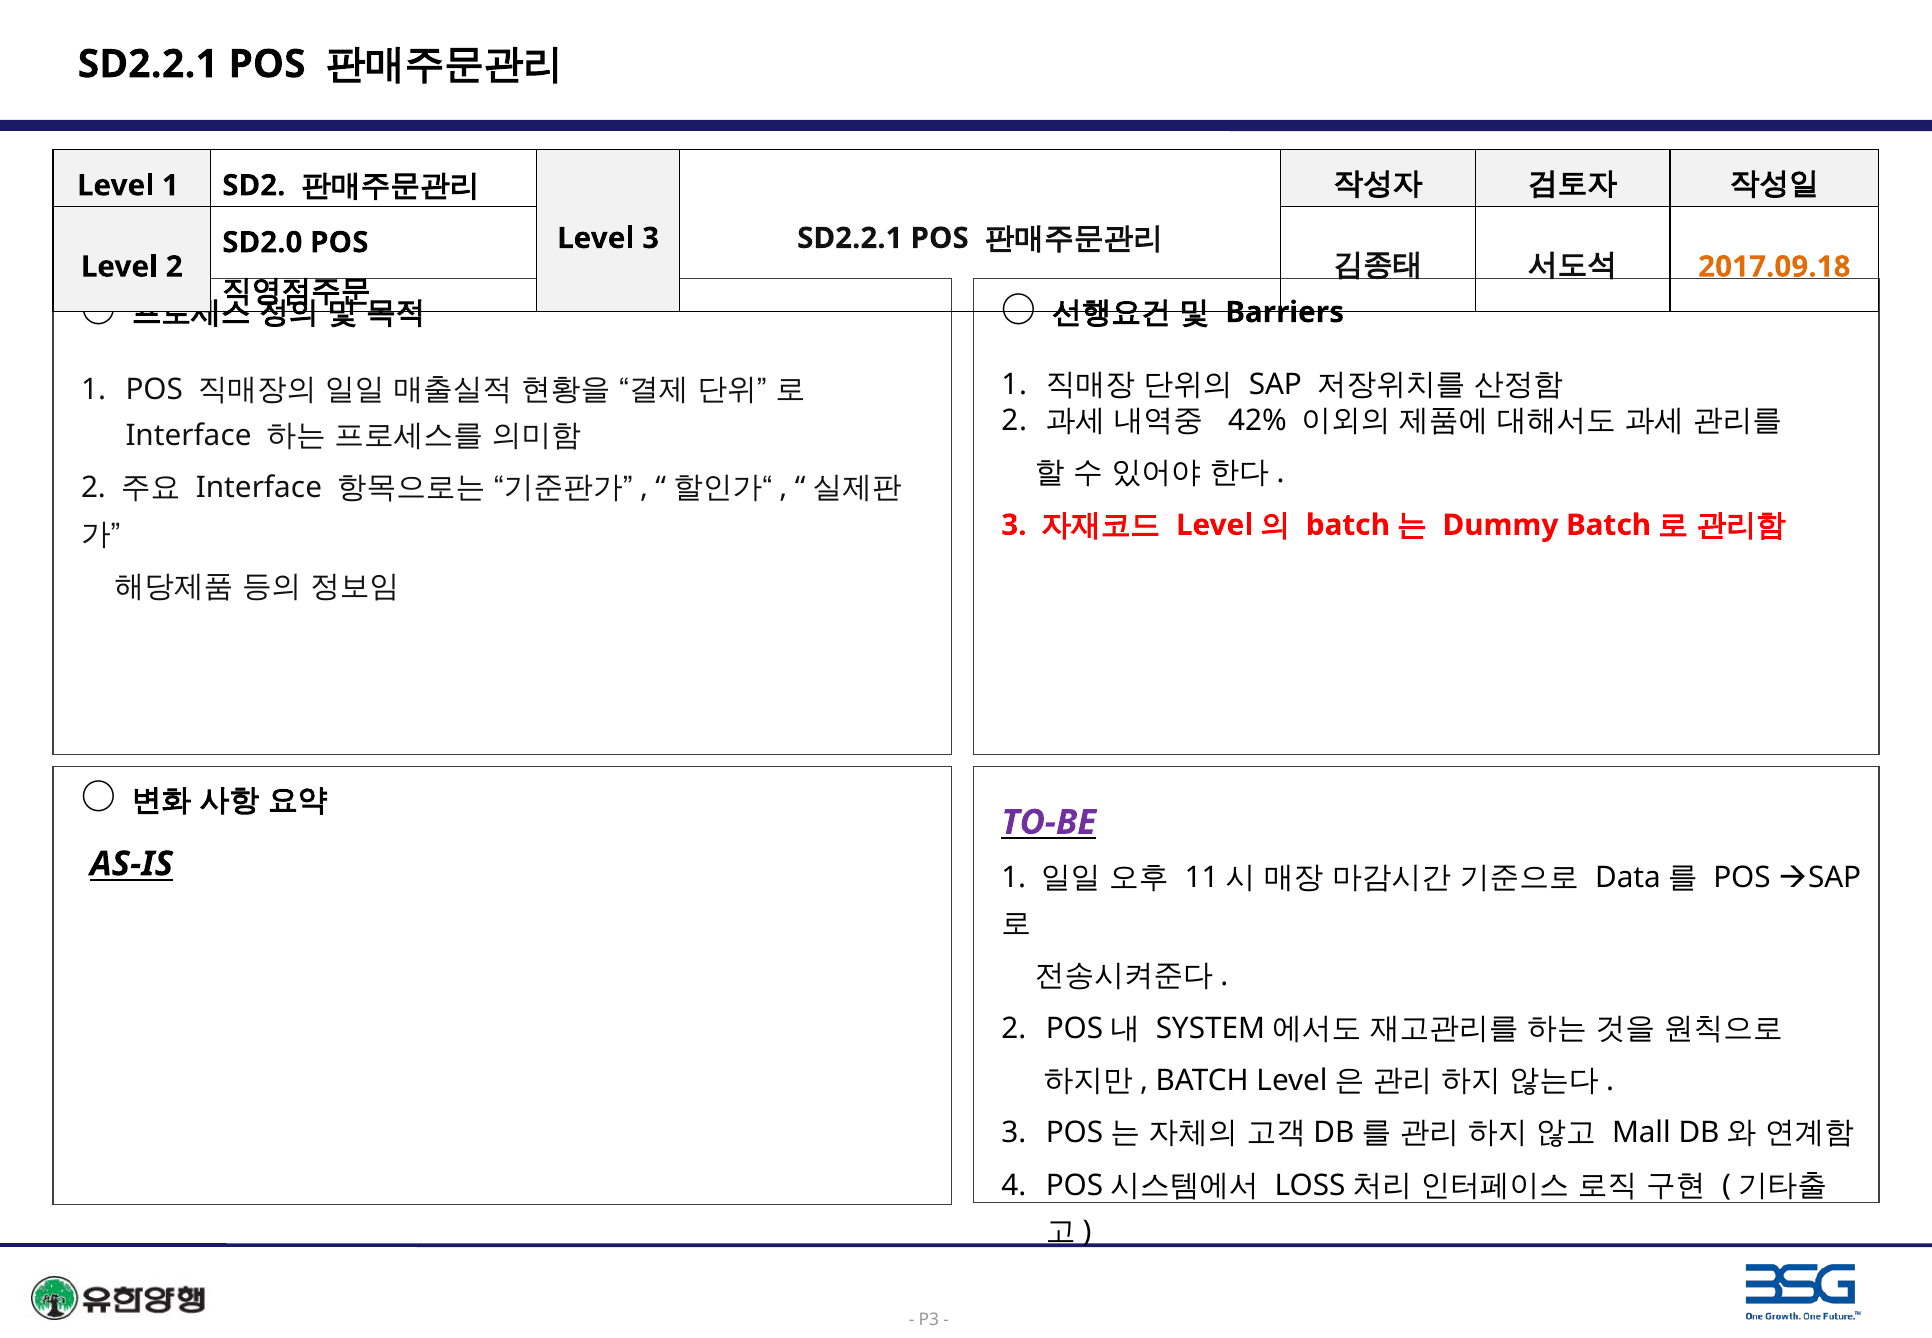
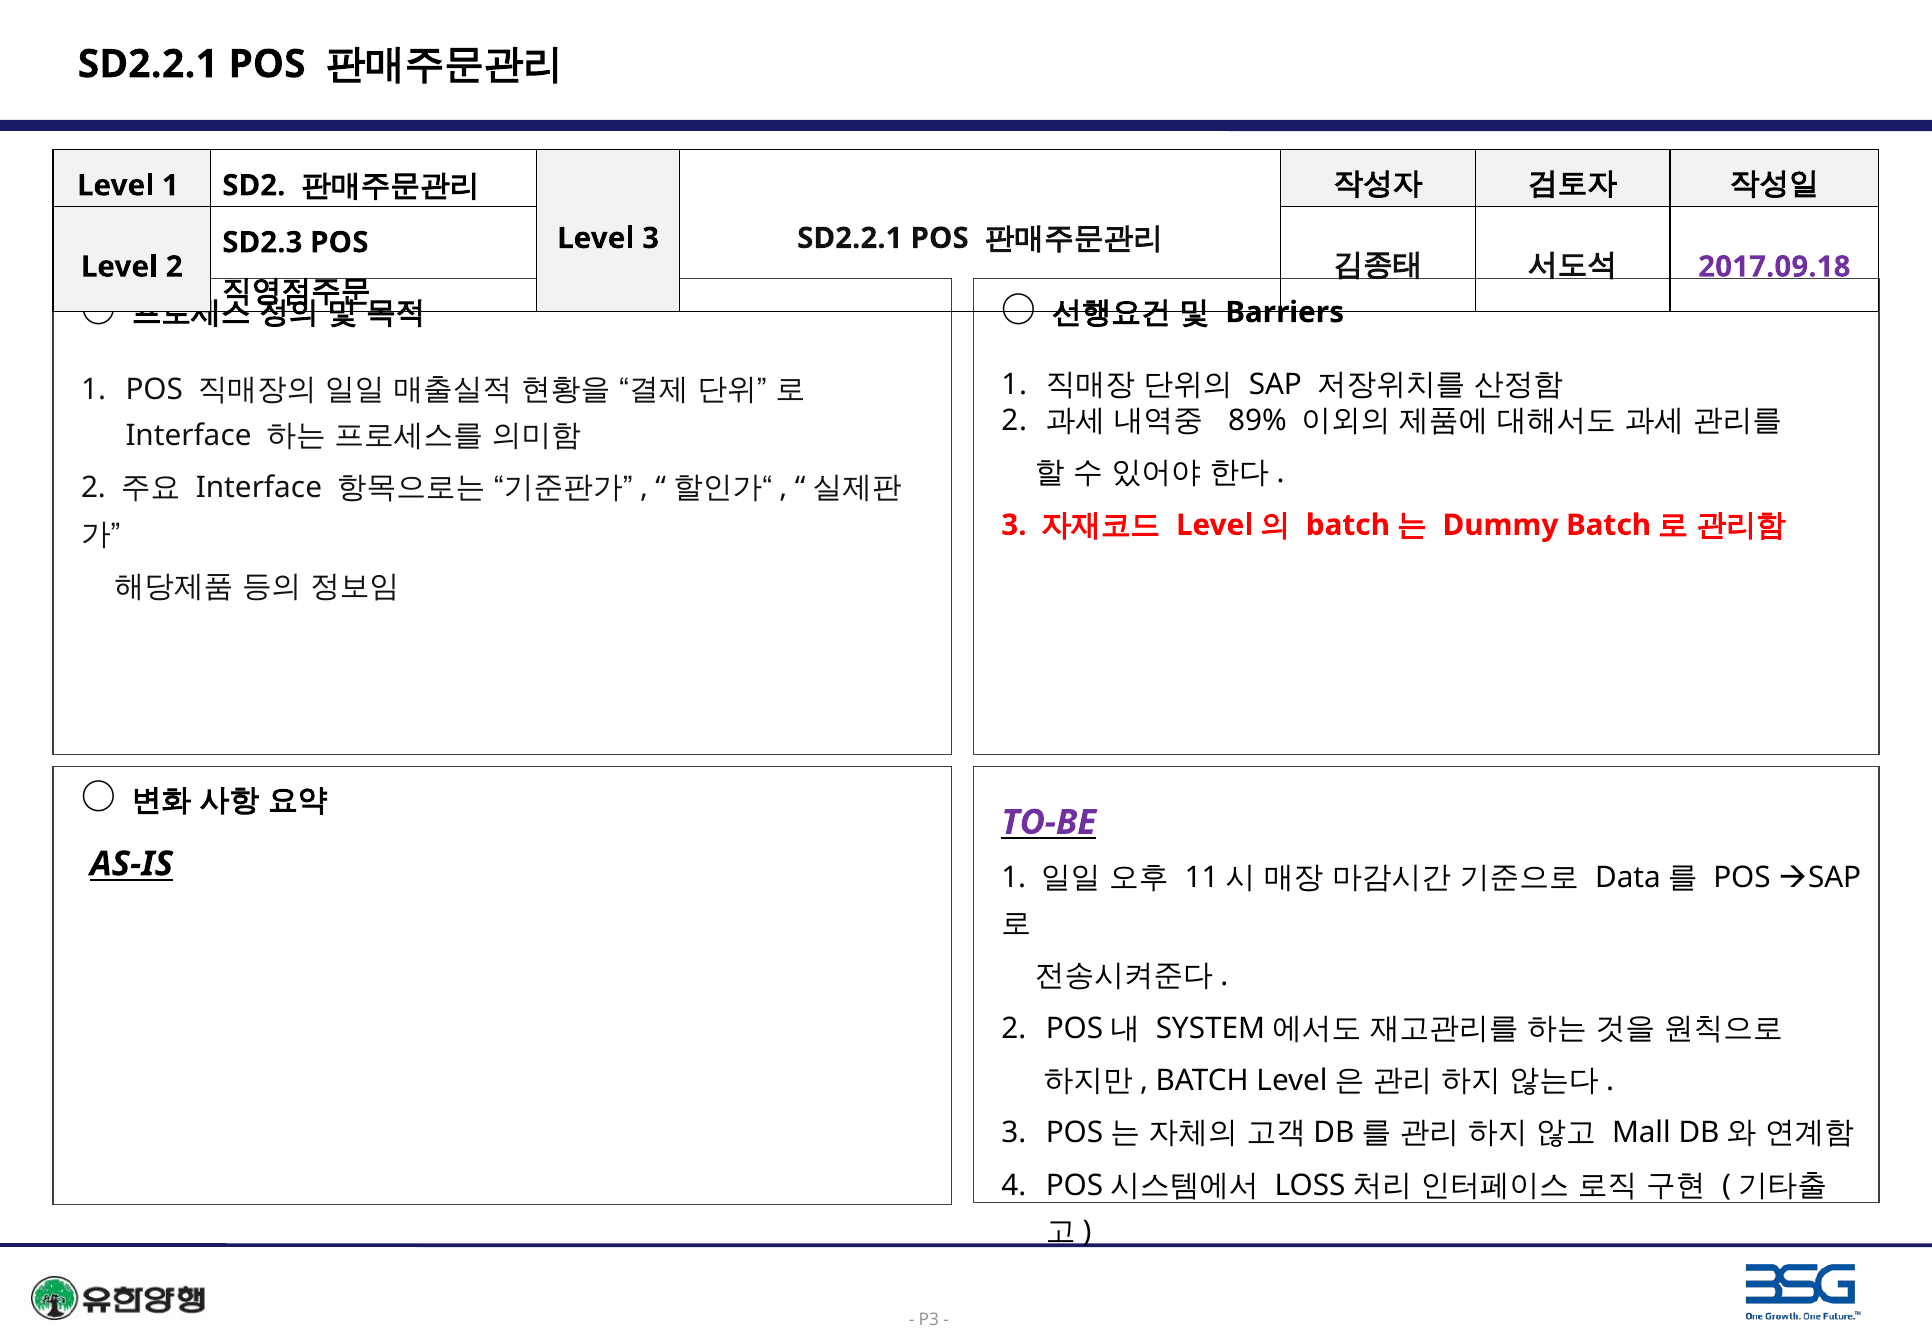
SD2.0: SD2.0 -> SD2.3
2017.09.18 colour: orange -> purple
42%: 42% -> 89%
